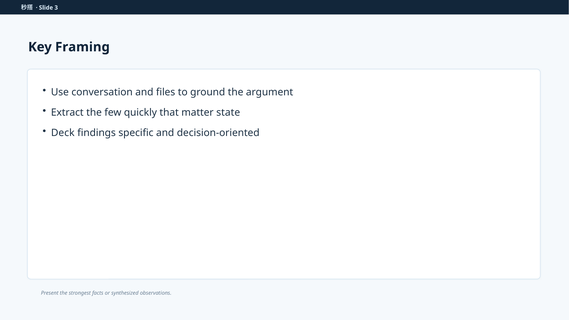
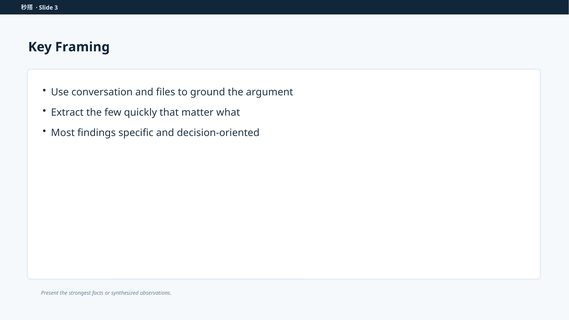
state: state -> what
Deck: Deck -> Most
